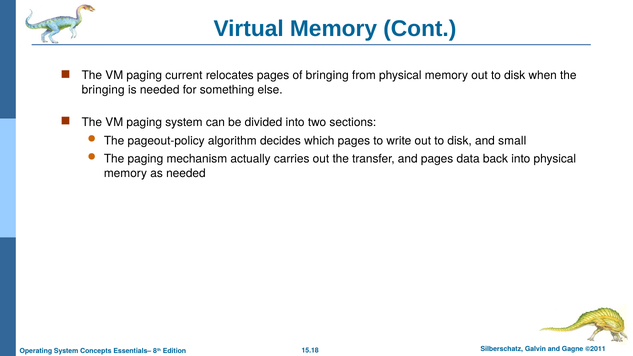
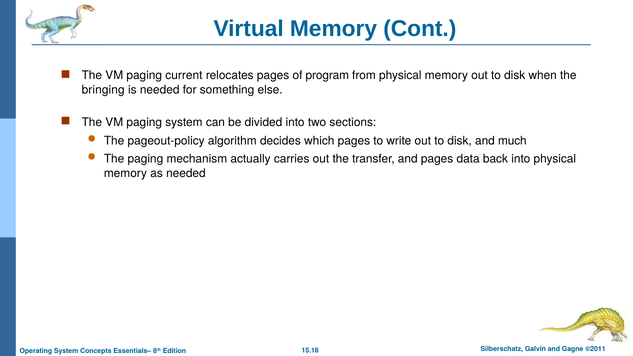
of bringing: bringing -> program
small: small -> much
